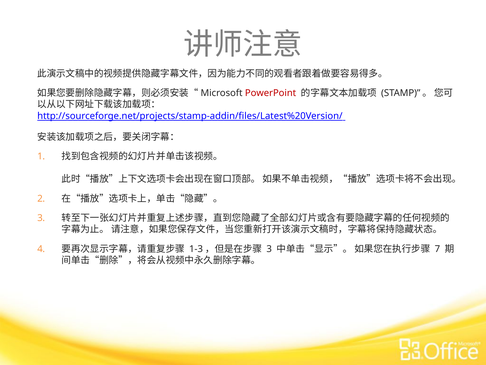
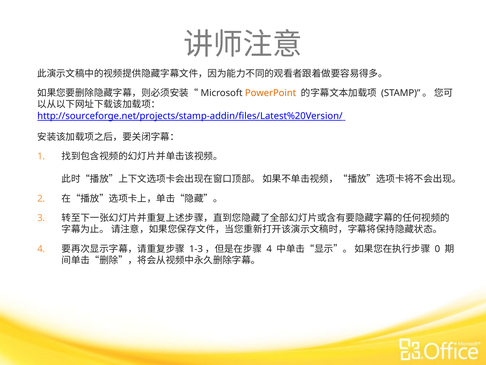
PowerPoint colour: red -> orange
3 at (269, 249): 3 -> 4
7: 7 -> 0
